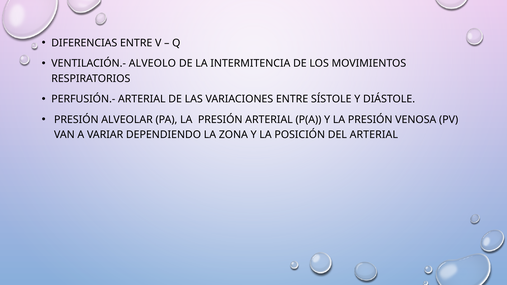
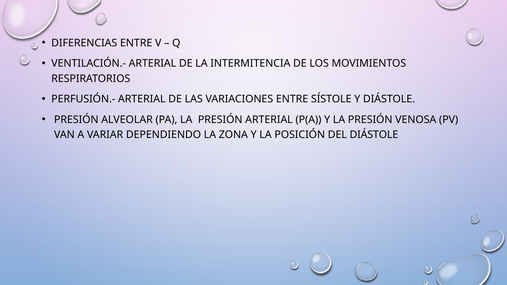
VENTILACIÓN.- ALVEOLO: ALVEOLO -> ARTERIAL
DEL ARTERIAL: ARTERIAL -> DIÁSTOLE
